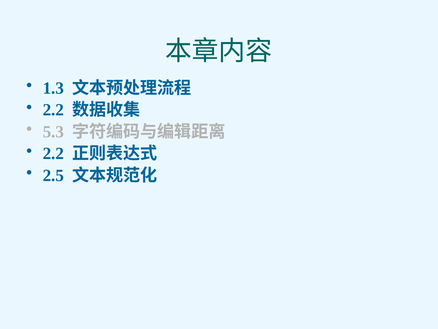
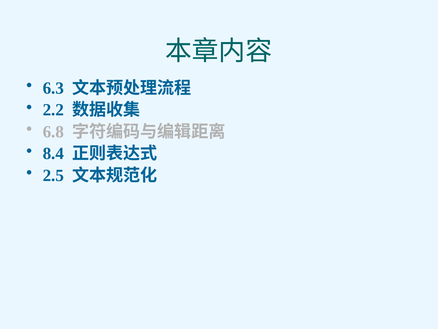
1.3: 1.3 -> 6.3
5.3: 5.3 -> 6.8
2.2 at (53, 153): 2.2 -> 8.4
